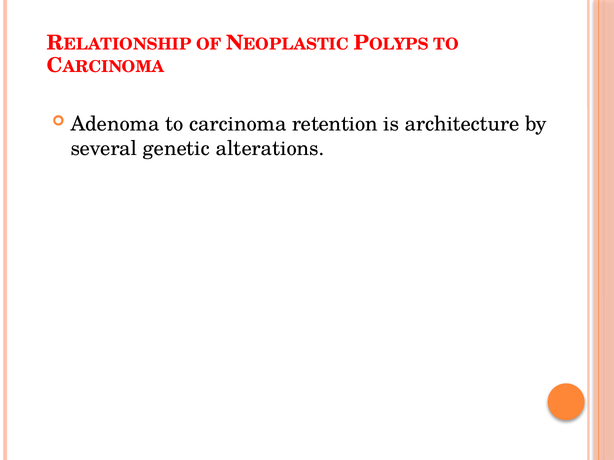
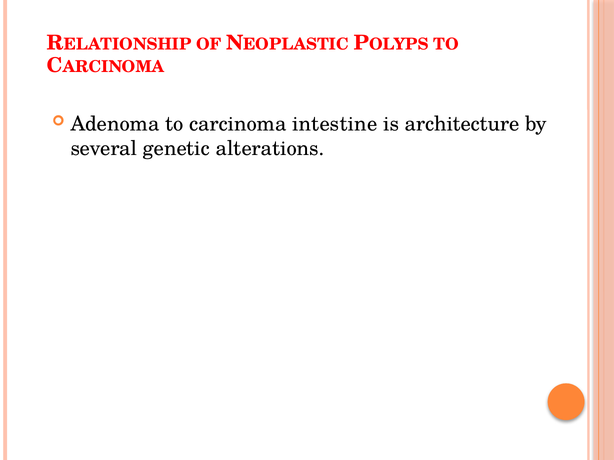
retention: retention -> intestine
